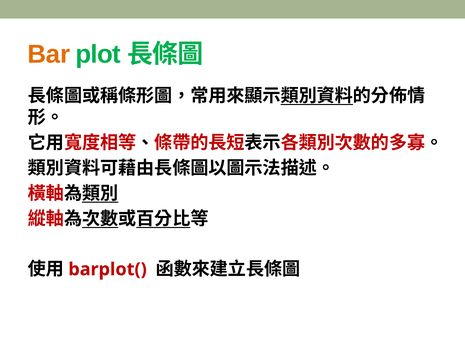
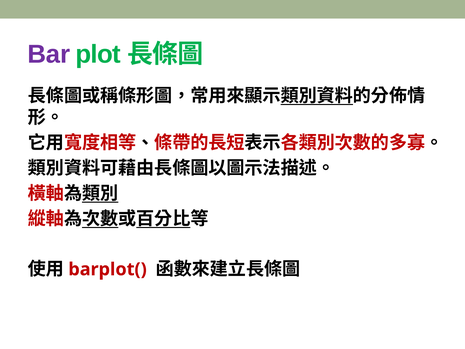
Bar colour: orange -> purple
